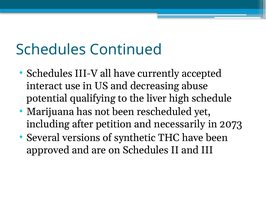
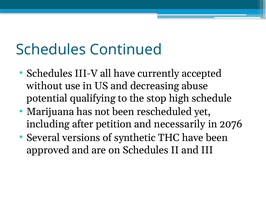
interact: interact -> without
liver: liver -> stop
2073: 2073 -> 2076
